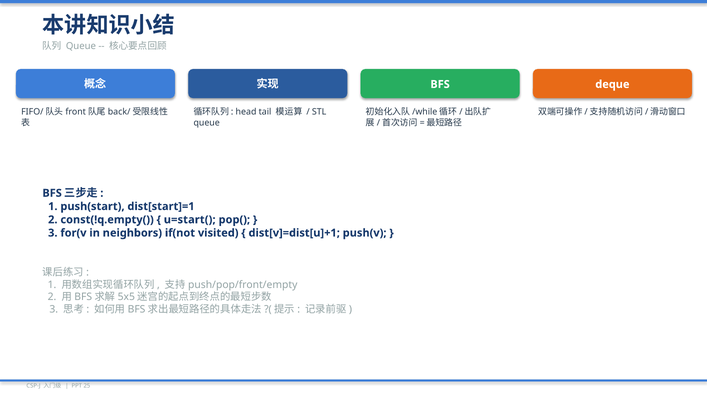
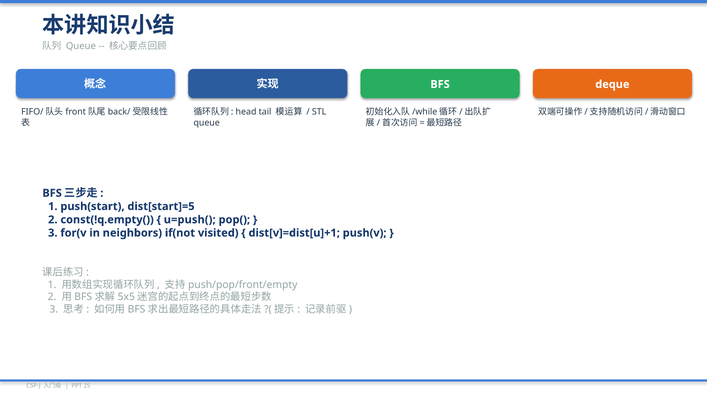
dist[start]=1: dist[start]=1 -> dist[start]=5
u=start(: u=start( -> u=push(
